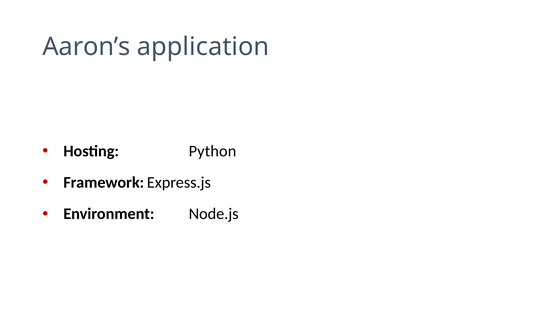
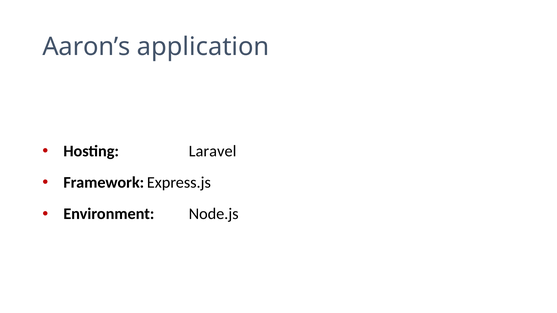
Python: Python -> Laravel
